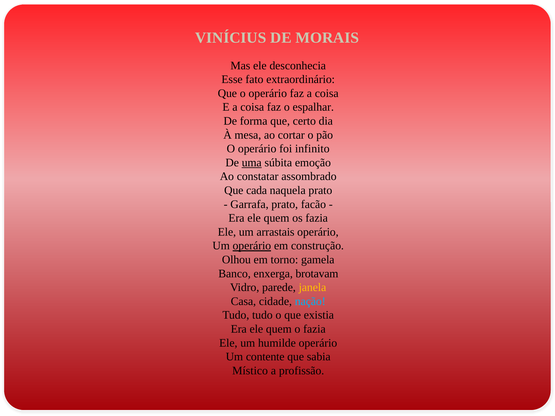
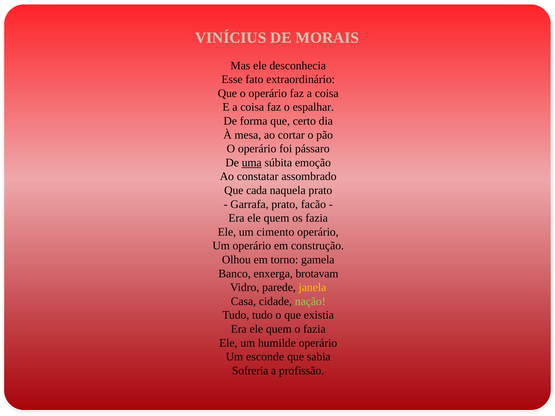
infinito: infinito -> pássaro
arrastais: arrastais -> cimento
operário at (252, 246) underline: present -> none
nação colour: light blue -> light green
contente: contente -> esconde
Místico: Místico -> Sofreria
